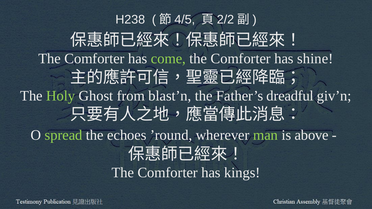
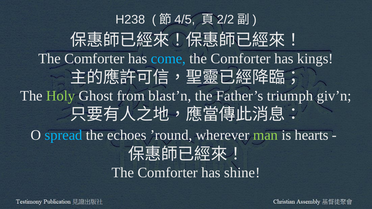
come colour: light green -> light blue
shine: shine -> kings
dreadful: dreadful -> triumph
spread colour: light green -> light blue
above: above -> hearts
kings: kings -> shine
